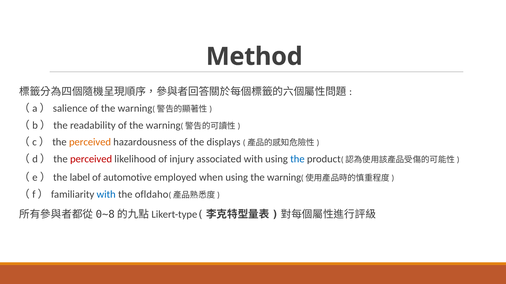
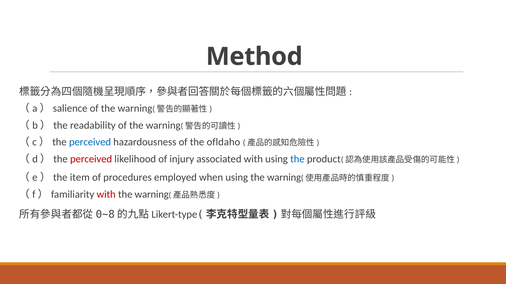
perceived at (90, 142) colour: orange -> blue
displays: displays -> ofldaho
label: label -> item
automotive: automotive -> procedures
with at (106, 195) colour: blue -> red
ofldaho at (152, 195): ofldaho -> warning
